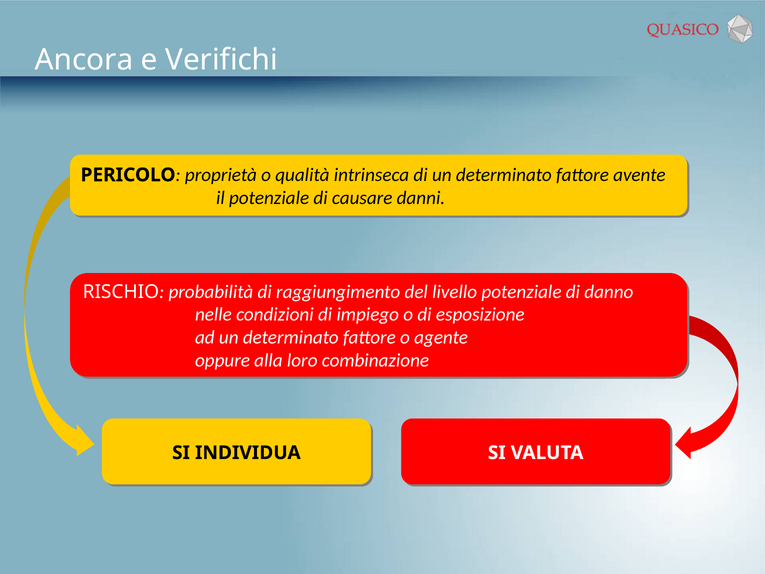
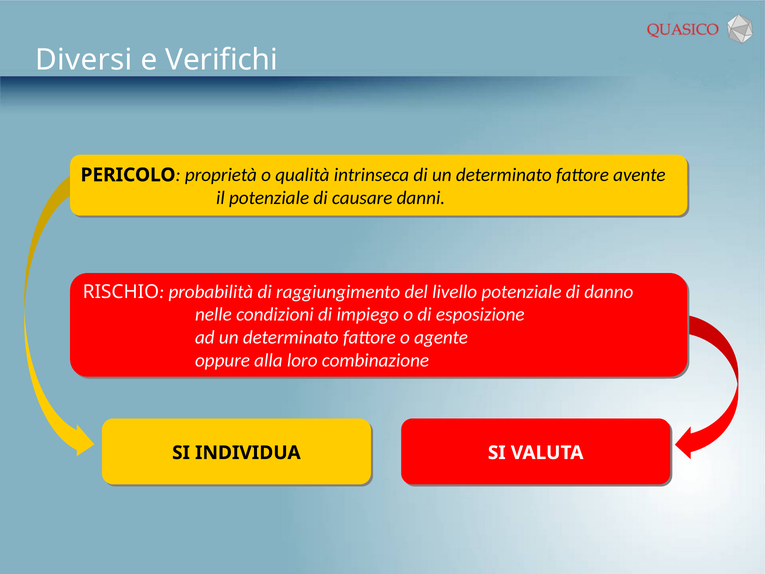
Ancora: Ancora -> Diversi
